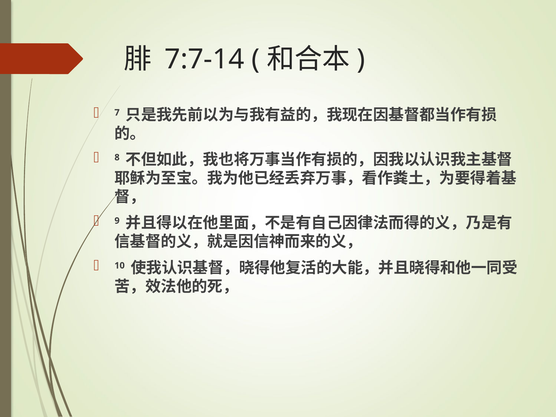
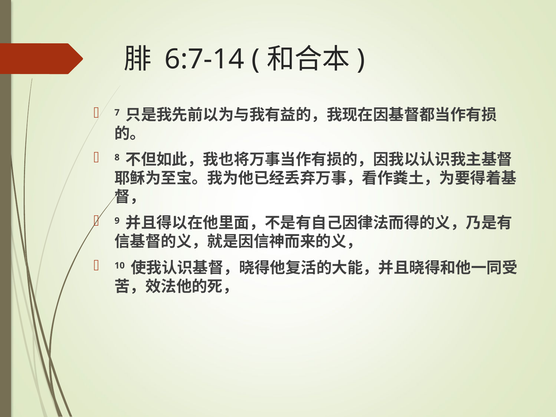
7:7-14: 7:7-14 -> 6:7-14
